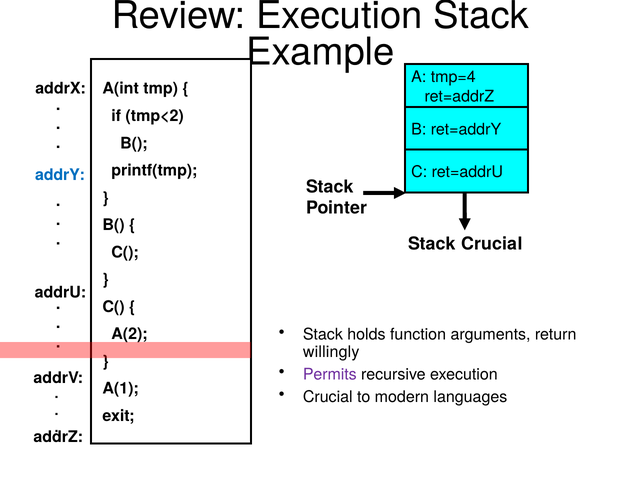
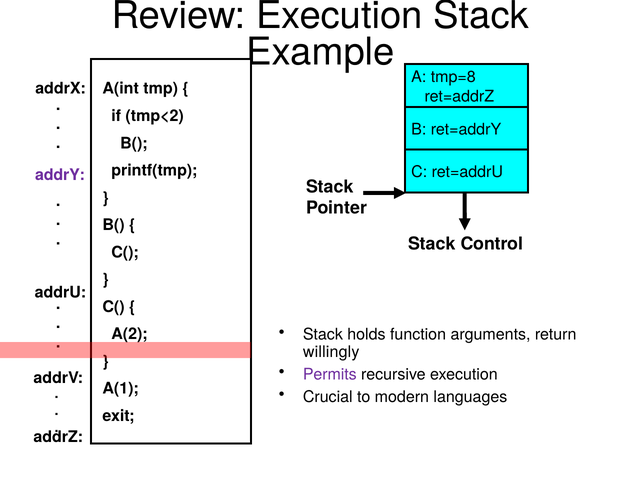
tmp=4: tmp=4 -> tmp=8
addrY colour: blue -> purple
Stack Crucial: Crucial -> Control
